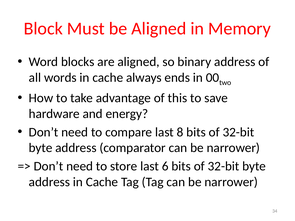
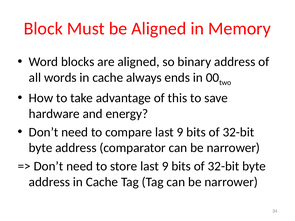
compare last 8: 8 -> 9
store last 6: 6 -> 9
